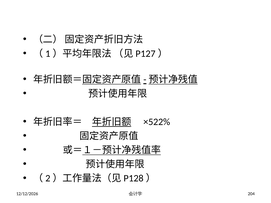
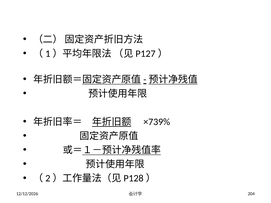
×522%: ×522% -> ×739%
